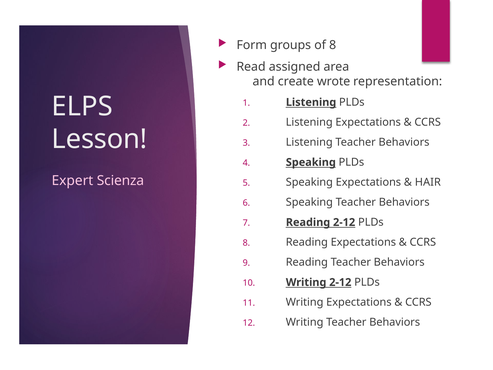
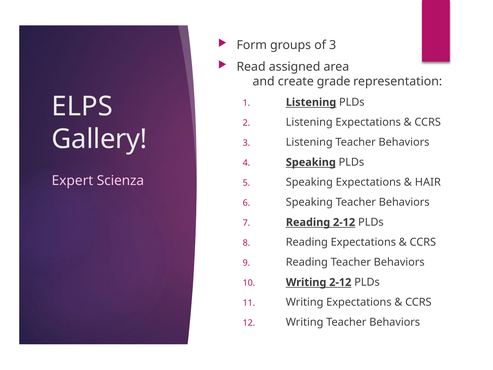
of 8: 8 -> 3
wrote: wrote -> grade
Lesson: Lesson -> Gallery
